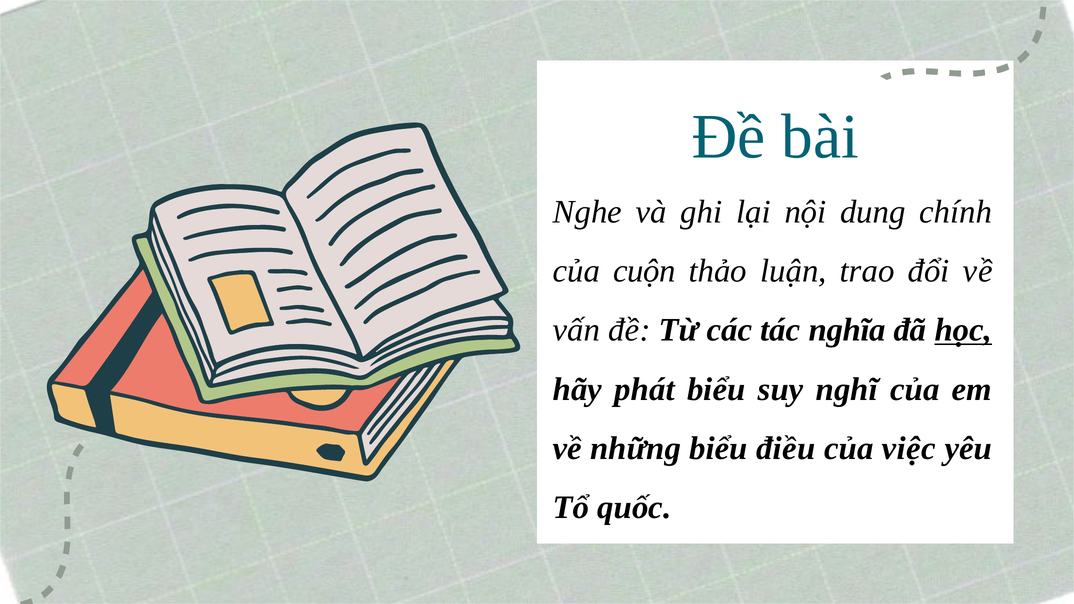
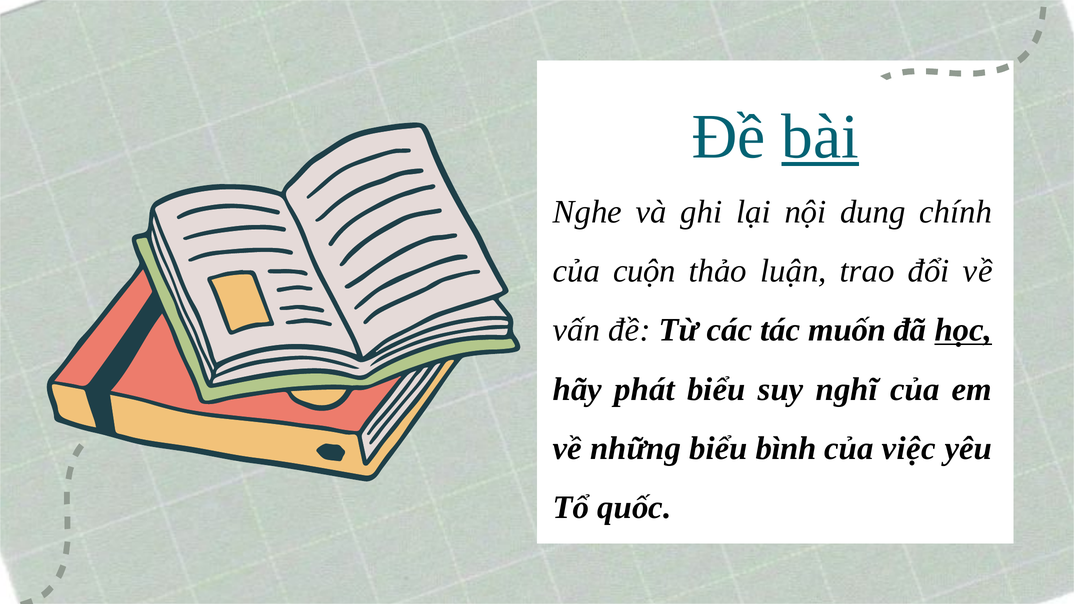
bài underline: none -> present
nghĩa: nghĩa -> muốn
điều: điều -> bình
